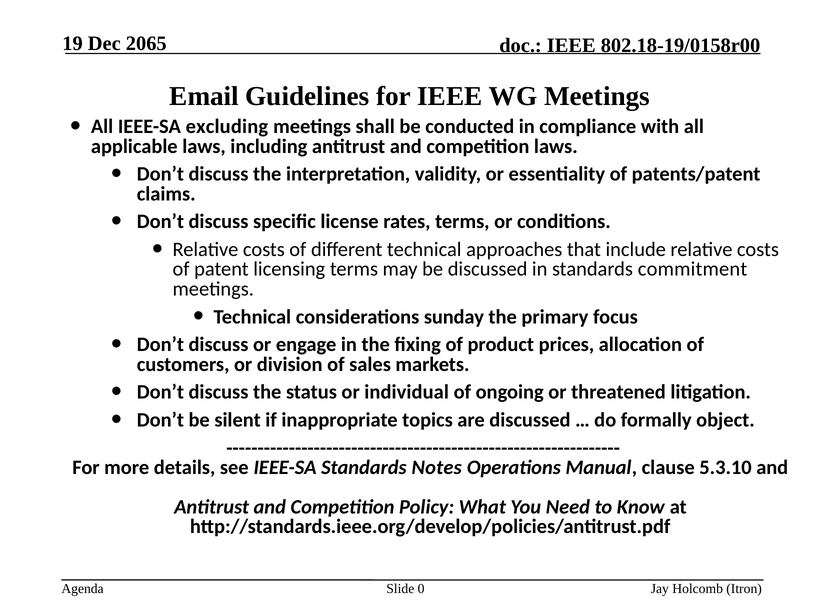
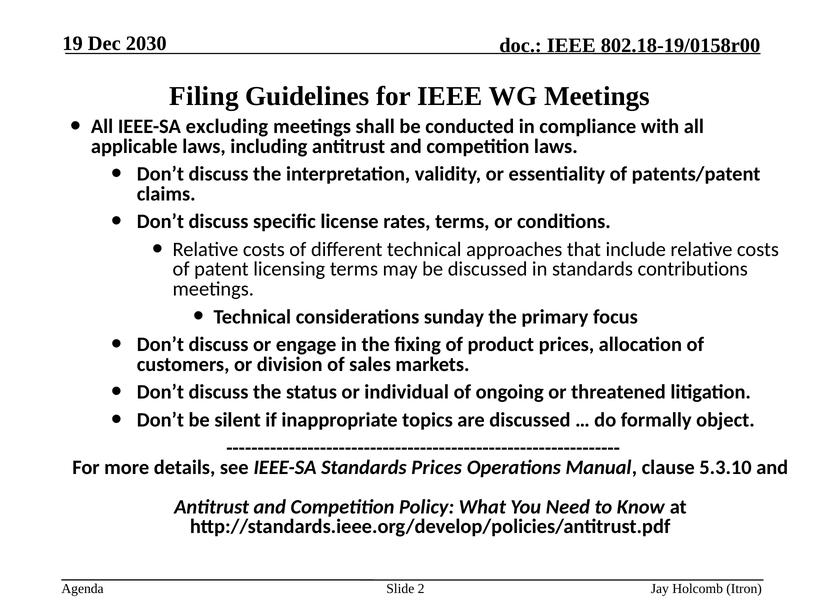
2065: 2065 -> 2030
Email: Email -> Filing
commitment: commitment -> contributions
Standards Notes: Notes -> Prices
0: 0 -> 2
